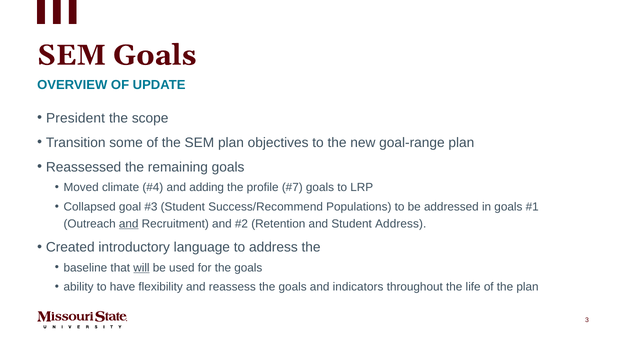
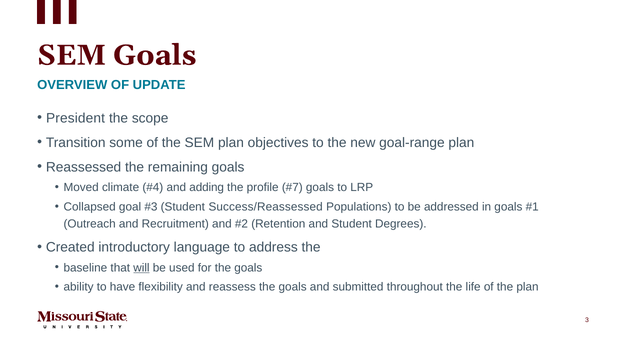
Success/Recommend: Success/Recommend -> Success/Reassessed
and at (129, 224) underline: present -> none
Student Address: Address -> Degrees
indicators: indicators -> submitted
